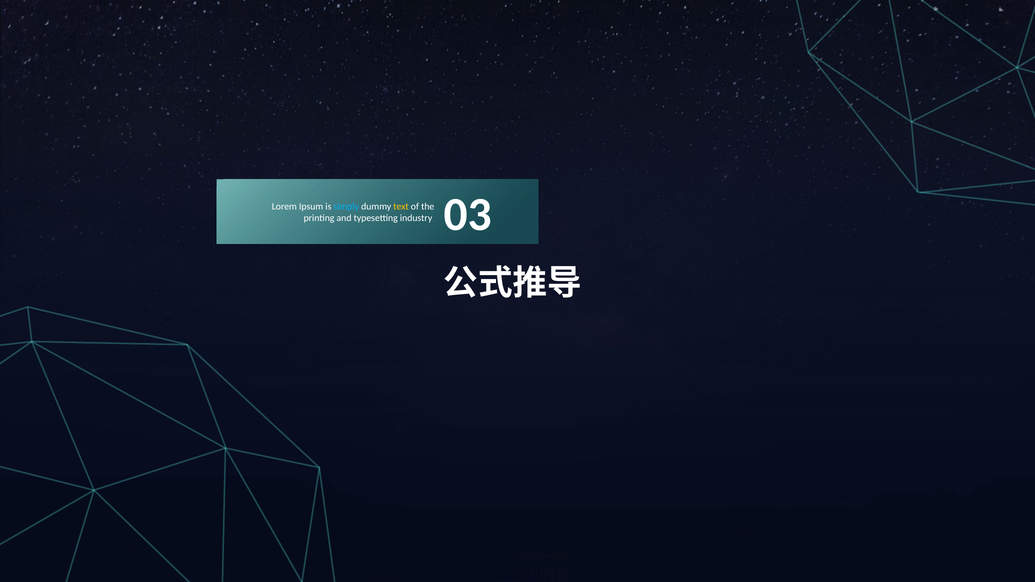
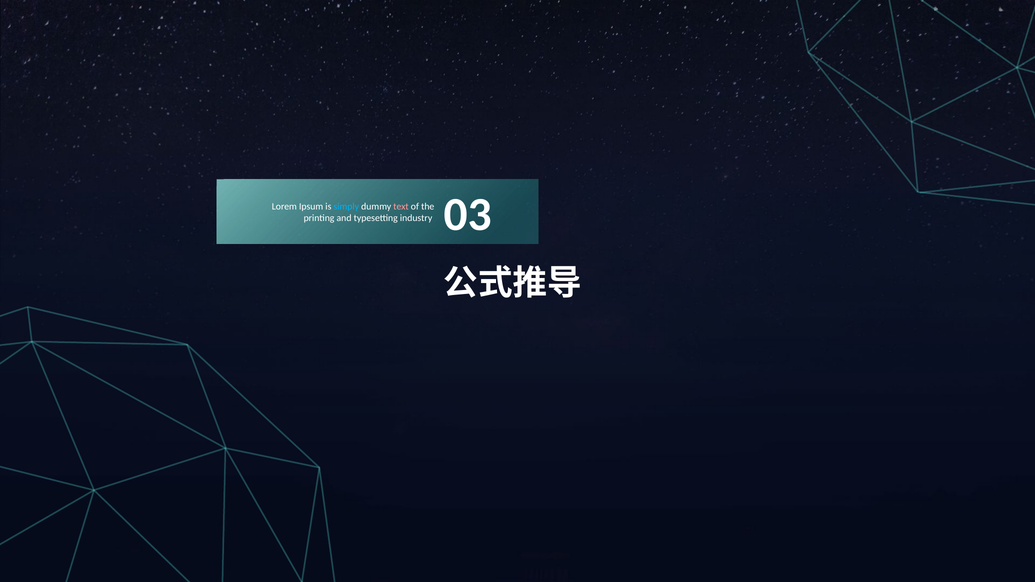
text colour: yellow -> pink
